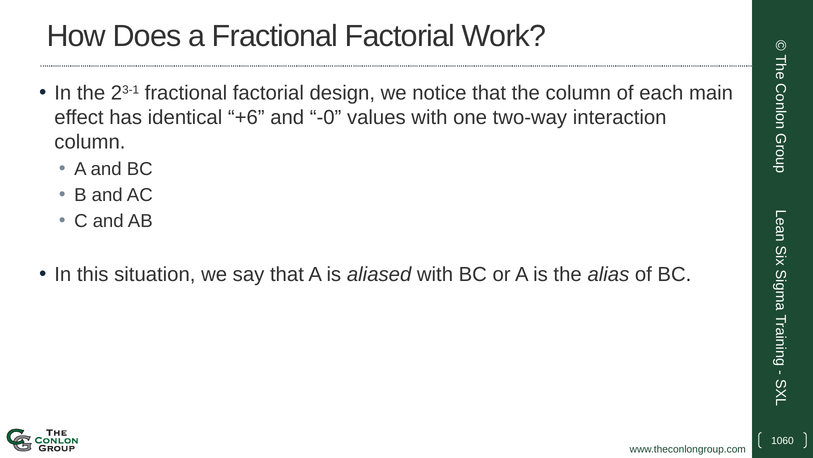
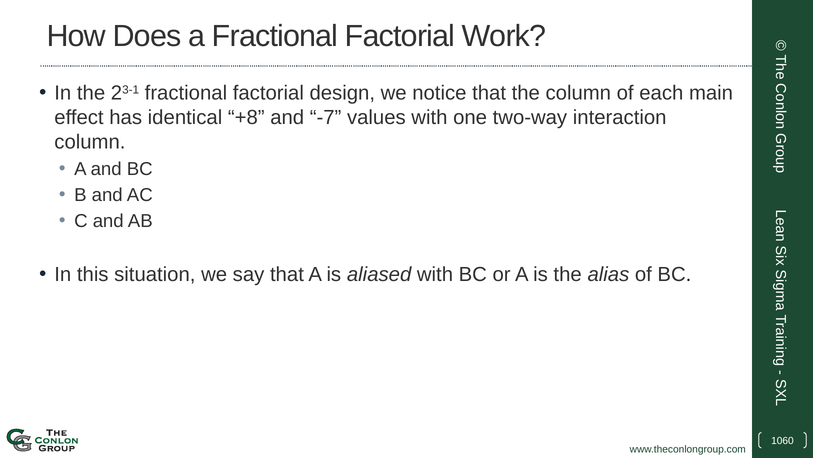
+6: +6 -> +8
-0: -0 -> -7
